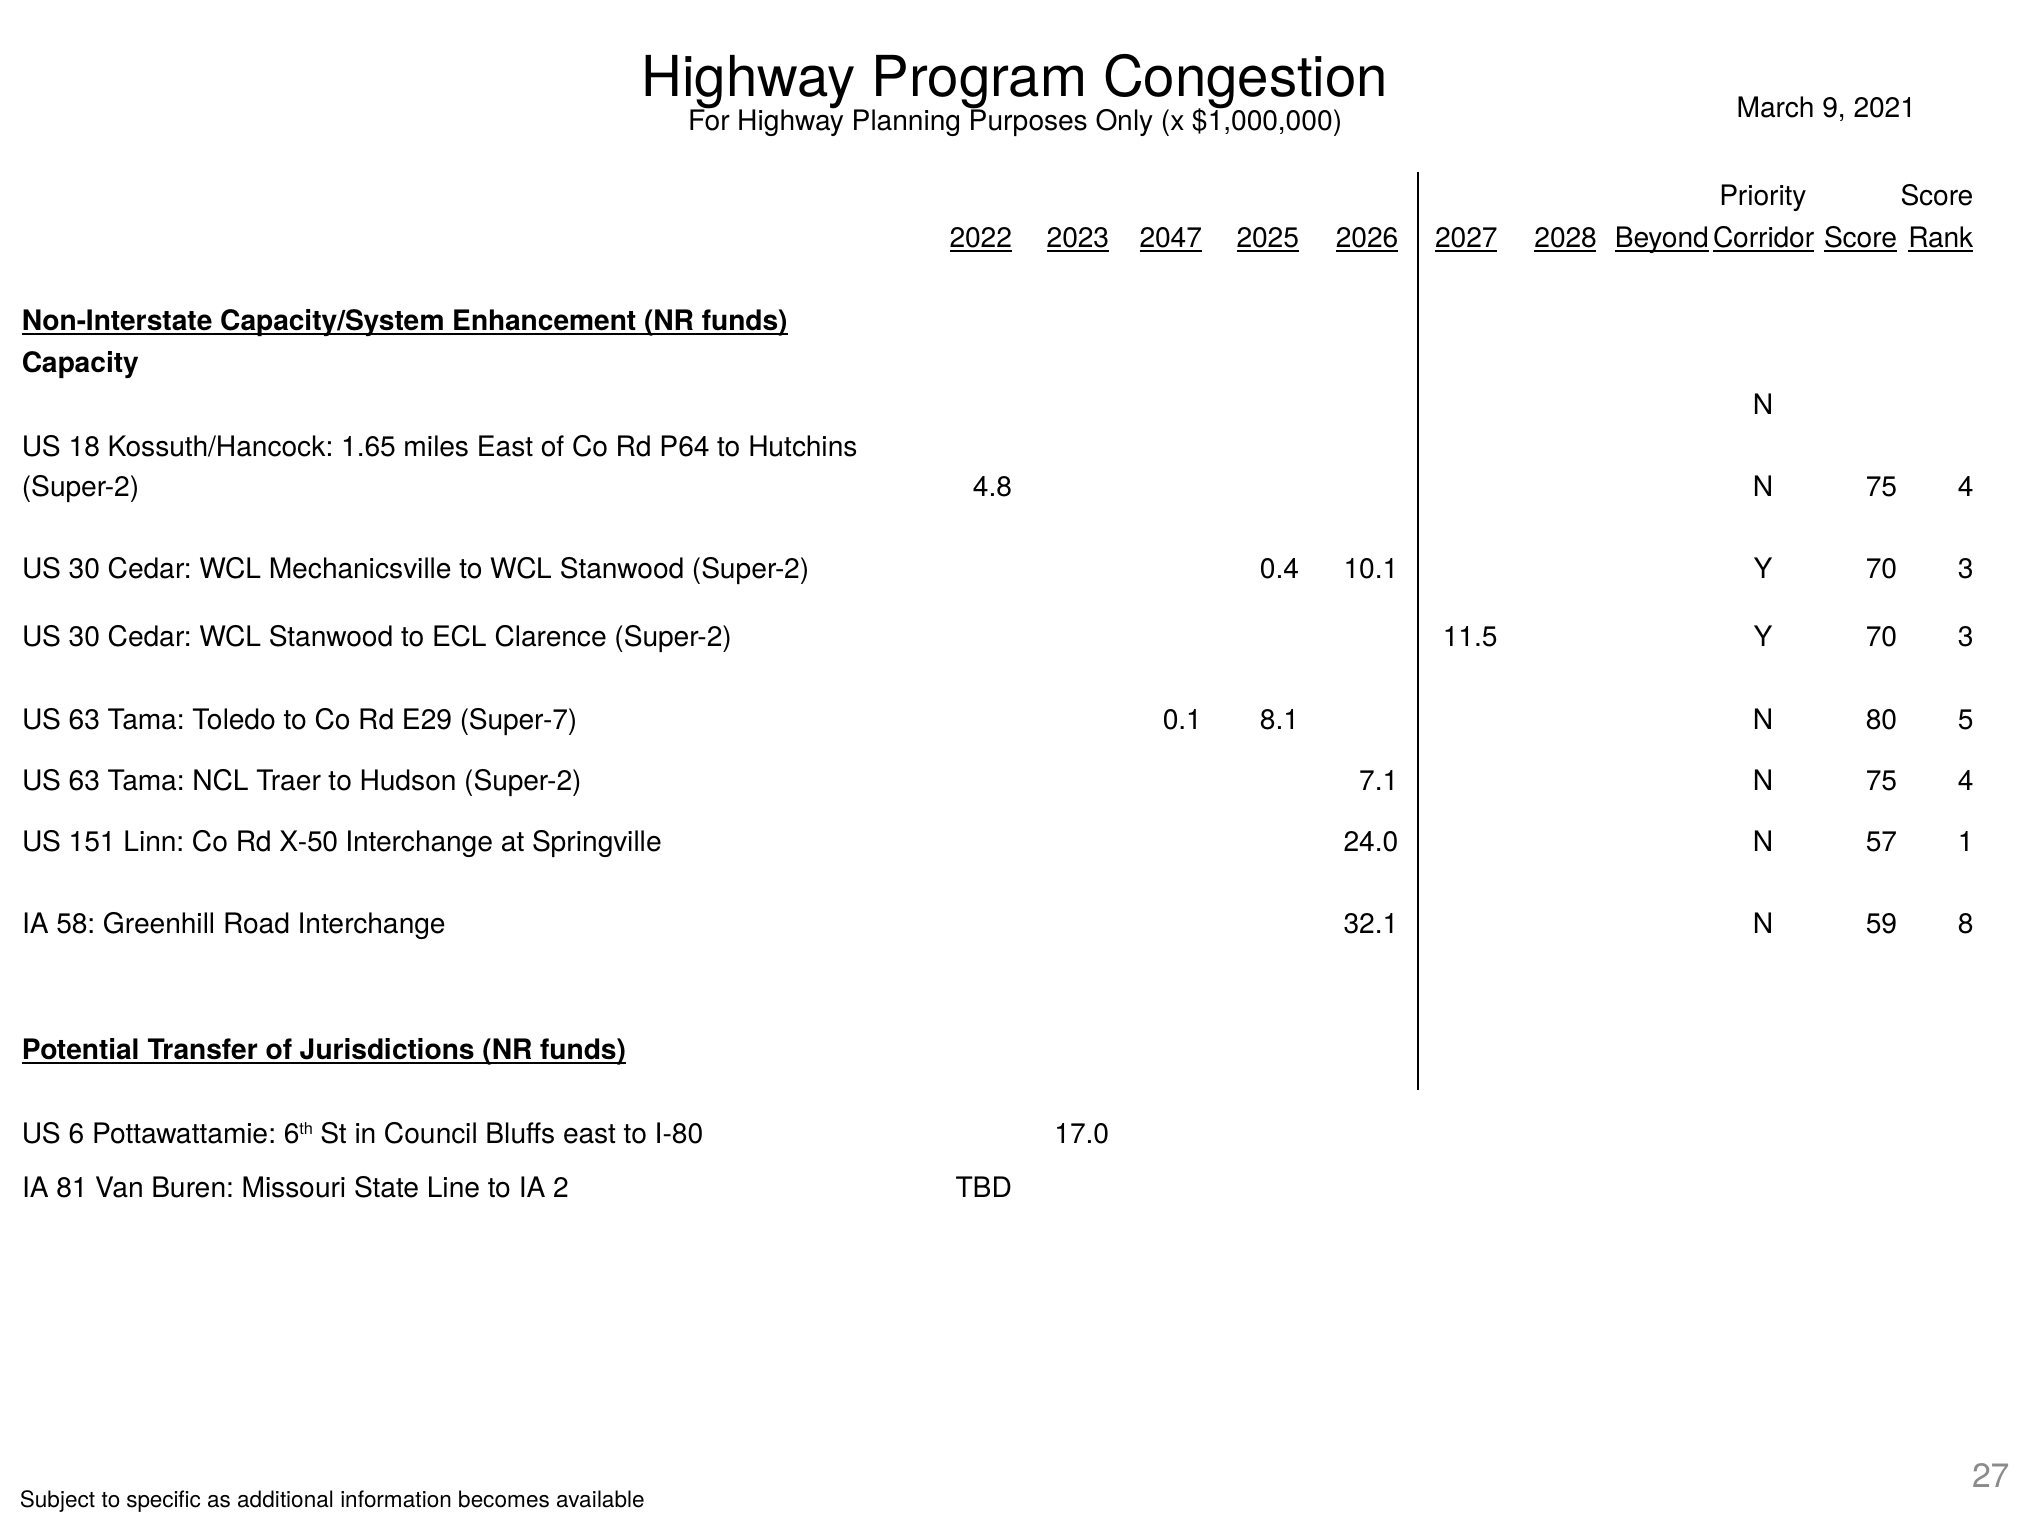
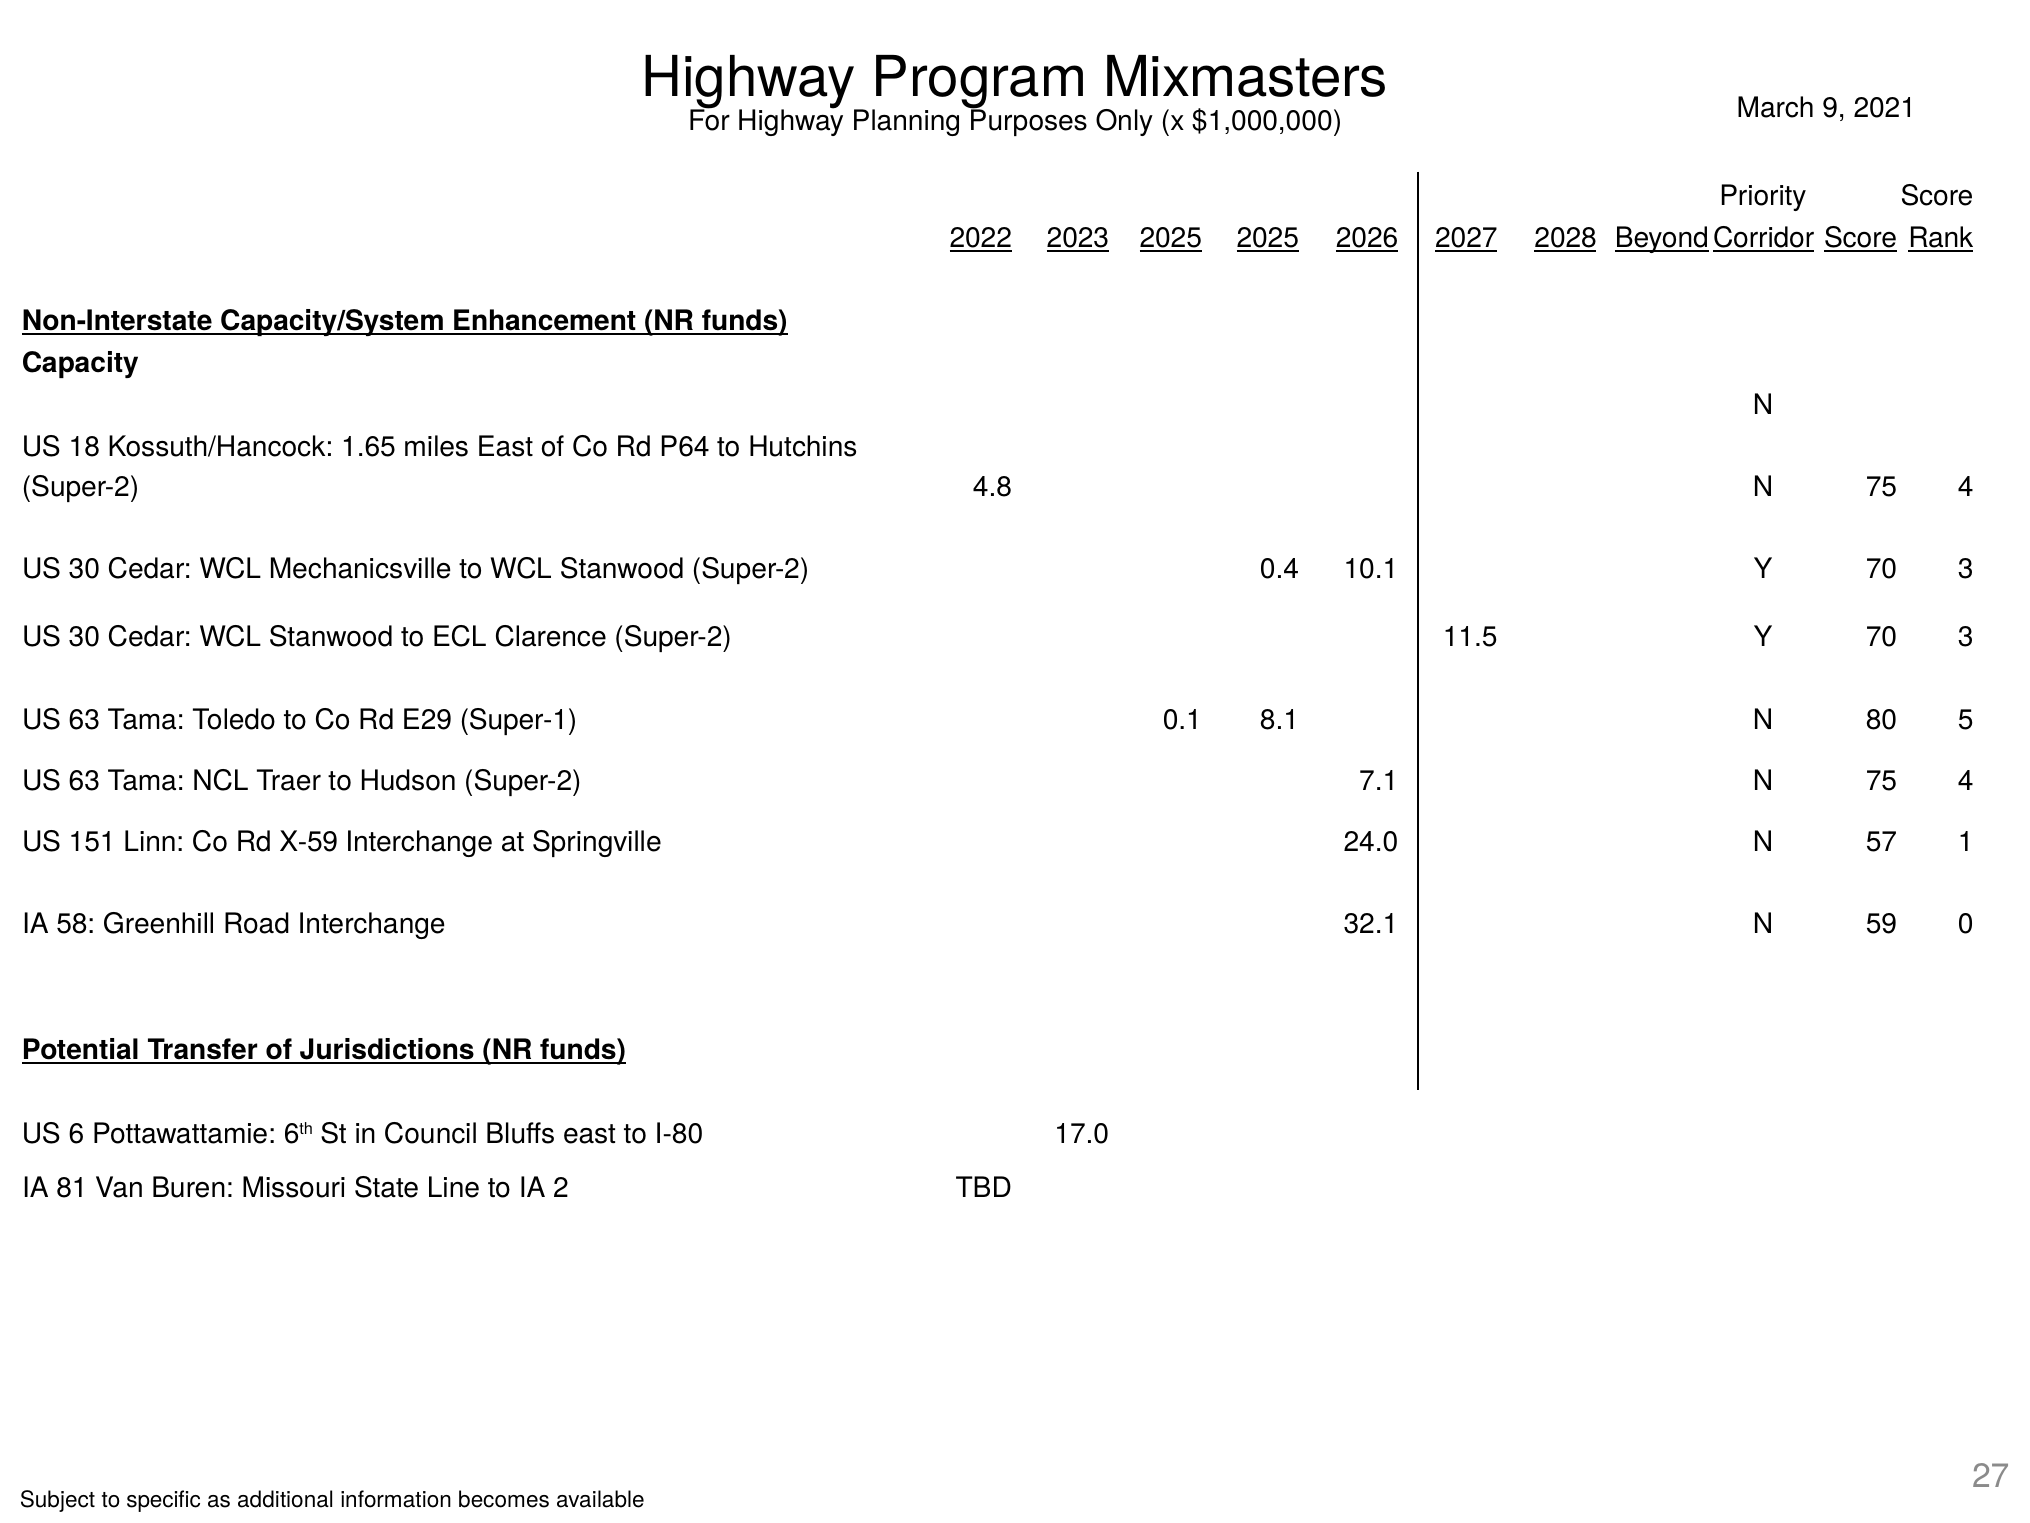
Congestion: Congestion -> Mixmasters
2023 2047: 2047 -> 2025
Super-7: Super-7 -> Super-1
X-50: X-50 -> X-59
8: 8 -> 0
